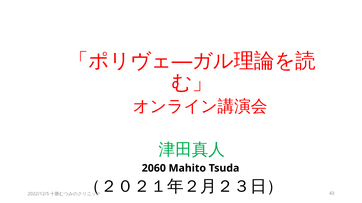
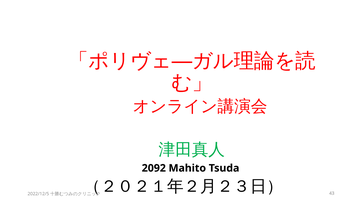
2060: 2060 -> 2092
